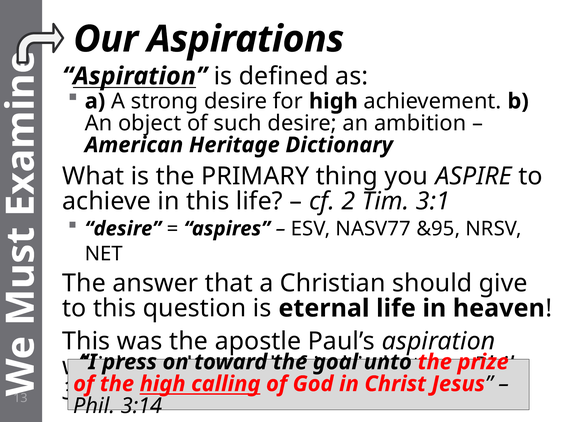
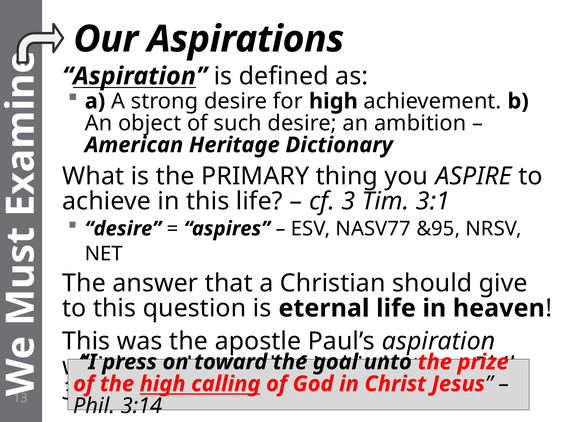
2: 2 -> 3
